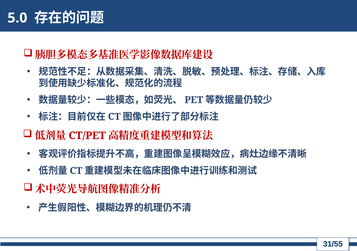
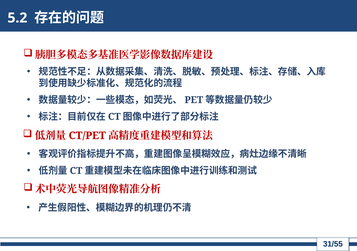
5.0: 5.0 -> 5.2
